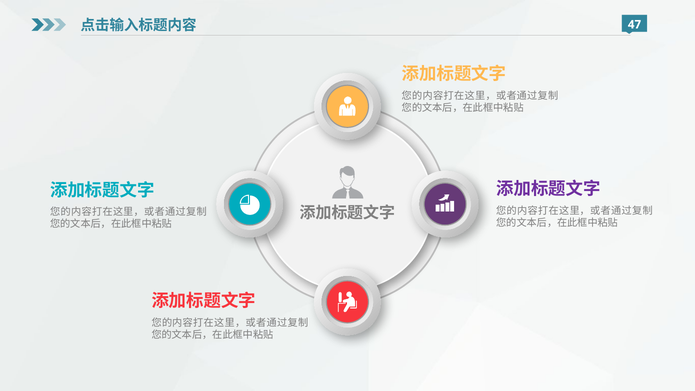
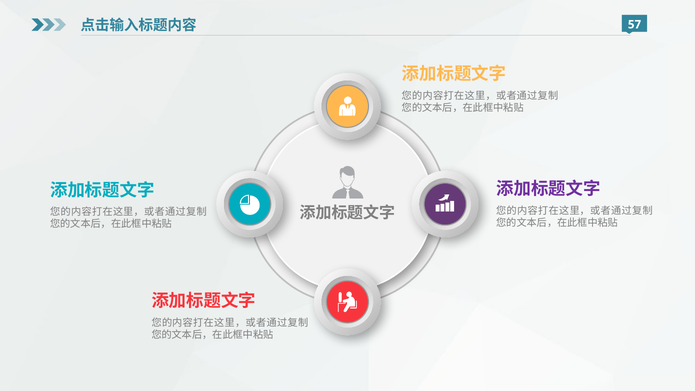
47: 47 -> 57
